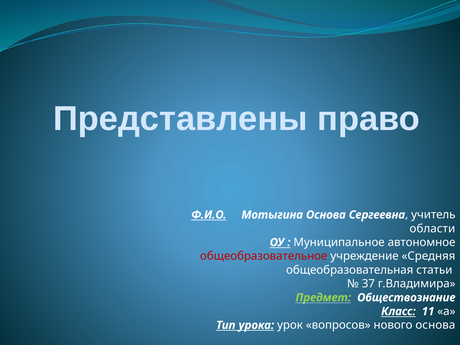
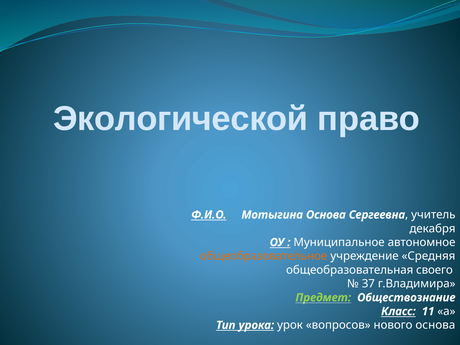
Представлены: Представлены -> Экологической
области: области -> декабря
общеобразовательное colour: red -> orange
статьи: статьи -> своего
